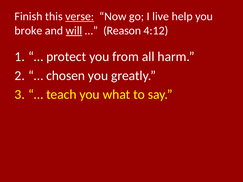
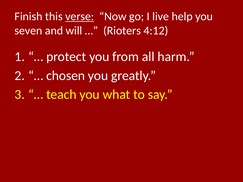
broke: broke -> seven
will underline: present -> none
Reason: Reason -> Rioters
